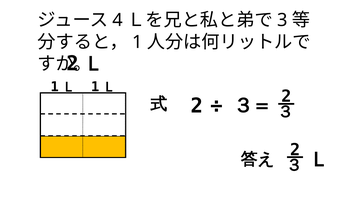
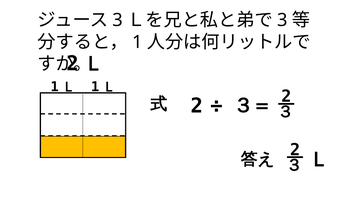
4 at (118, 20): 4 -> 3
